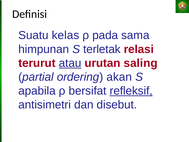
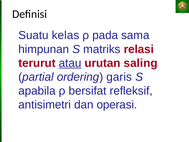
terletak: terletak -> matriks
akan: akan -> garis
refleksif underline: present -> none
disebut: disebut -> operasi
